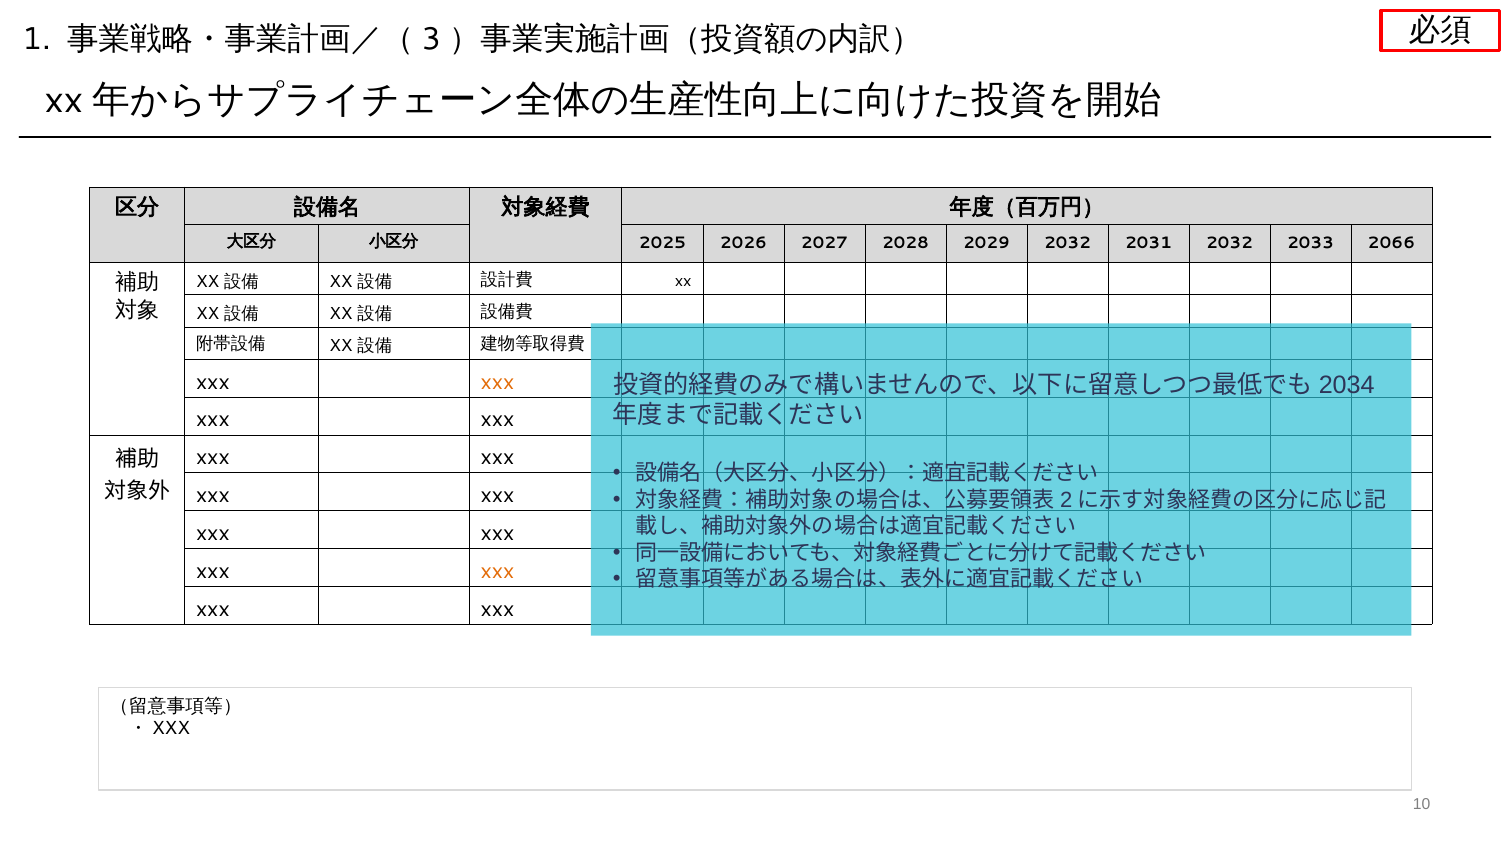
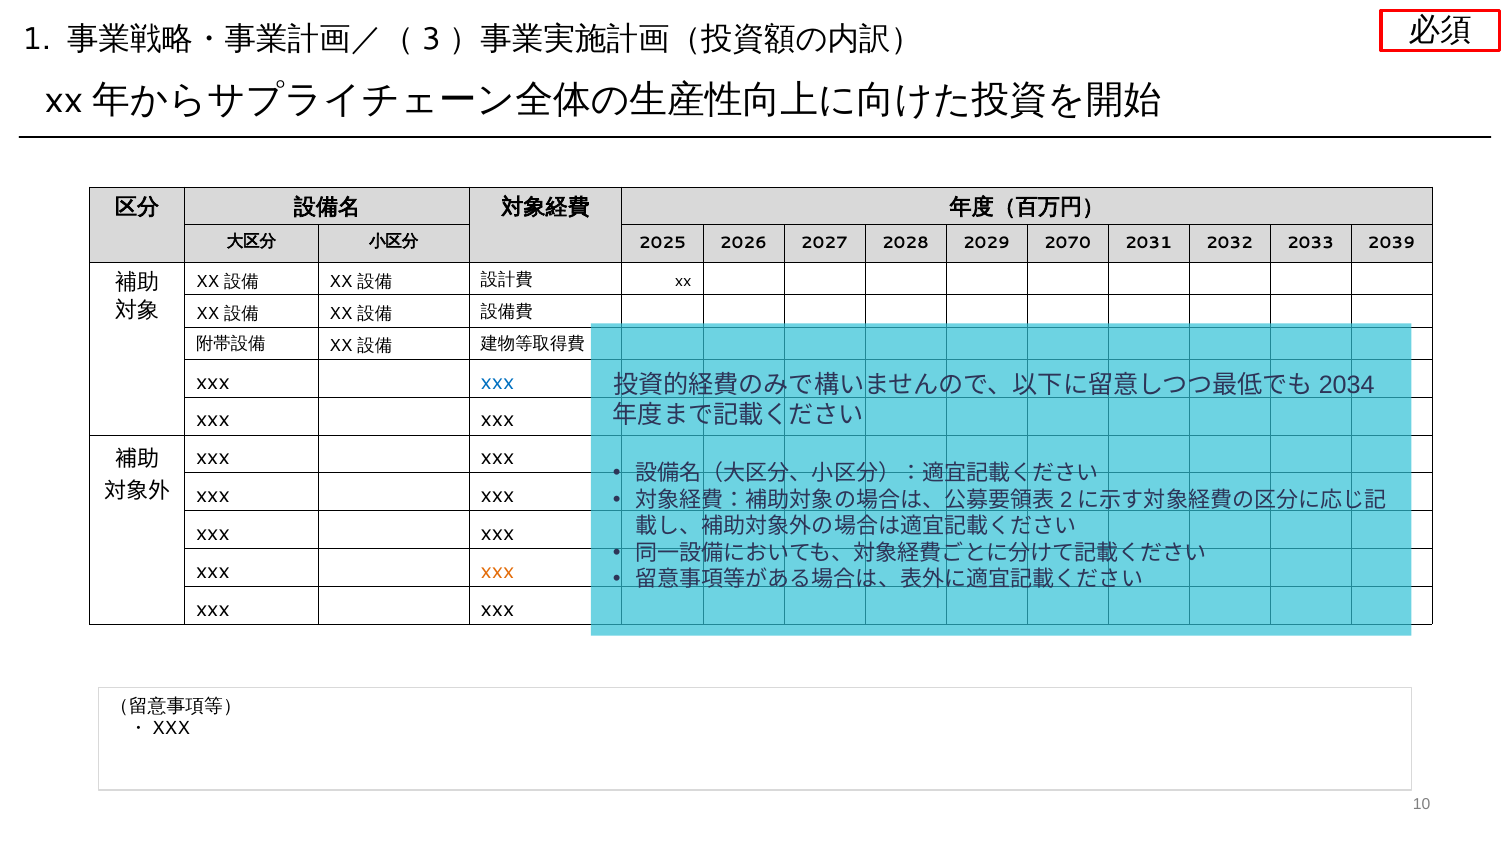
2029 2032: 2032 -> 2070
2066: 2066 -> 2039
xxx at (498, 381) colour: orange -> blue
